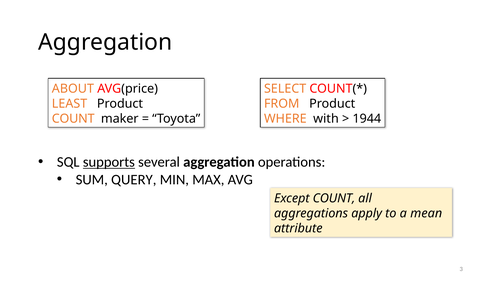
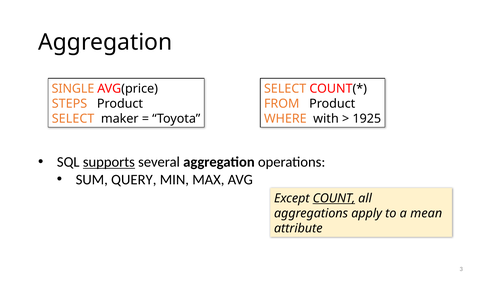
ABOUT: ABOUT -> SINGLE
LEAST: LEAST -> STEPS
COUNT at (73, 119): COUNT -> SELECT
1944: 1944 -> 1925
COUNT at (334, 198) underline: none -> present
